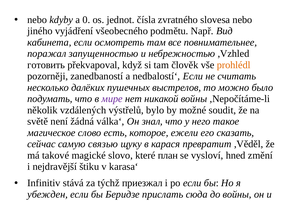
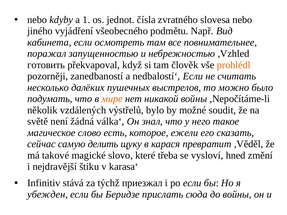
0: 0 -> 1
мире colour: purple -> orange
связью: связью -> делить
план: план -> třeba
